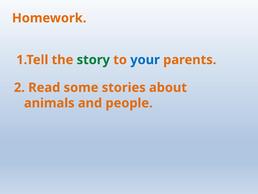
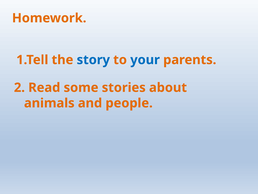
story colour: green -> blue
